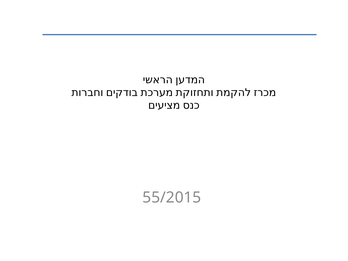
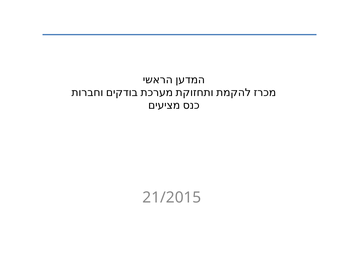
55/2015: 55/2015 -> 21/2015
